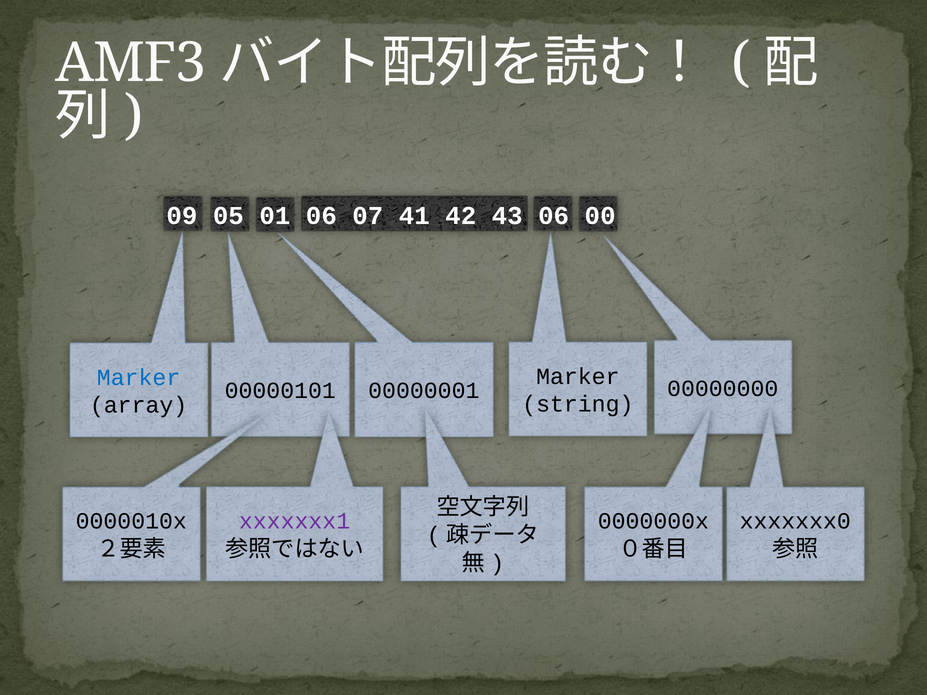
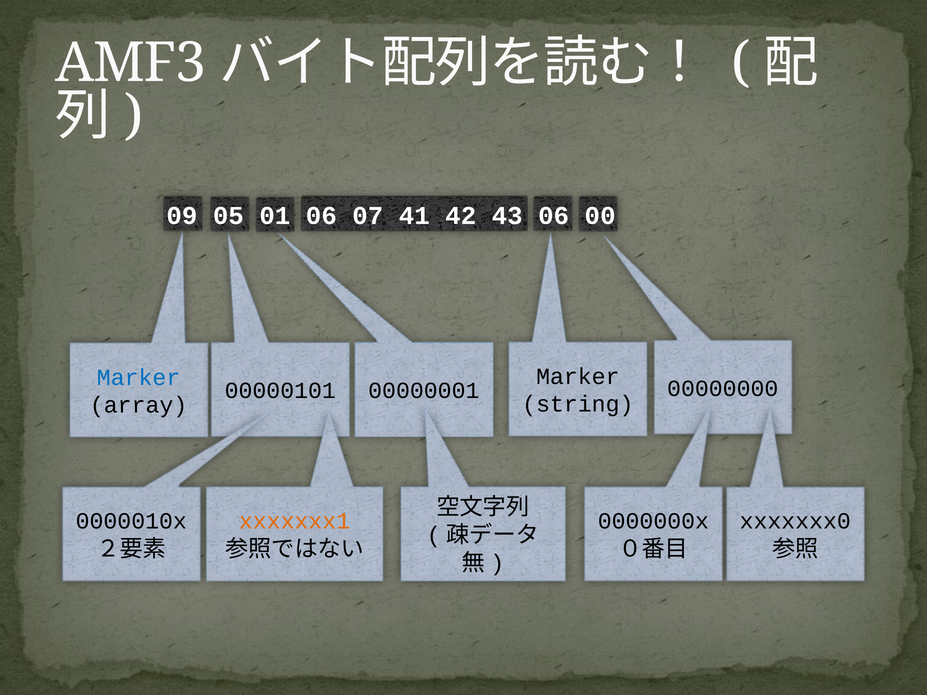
xxxxxxx1 colour: purple -> orange
